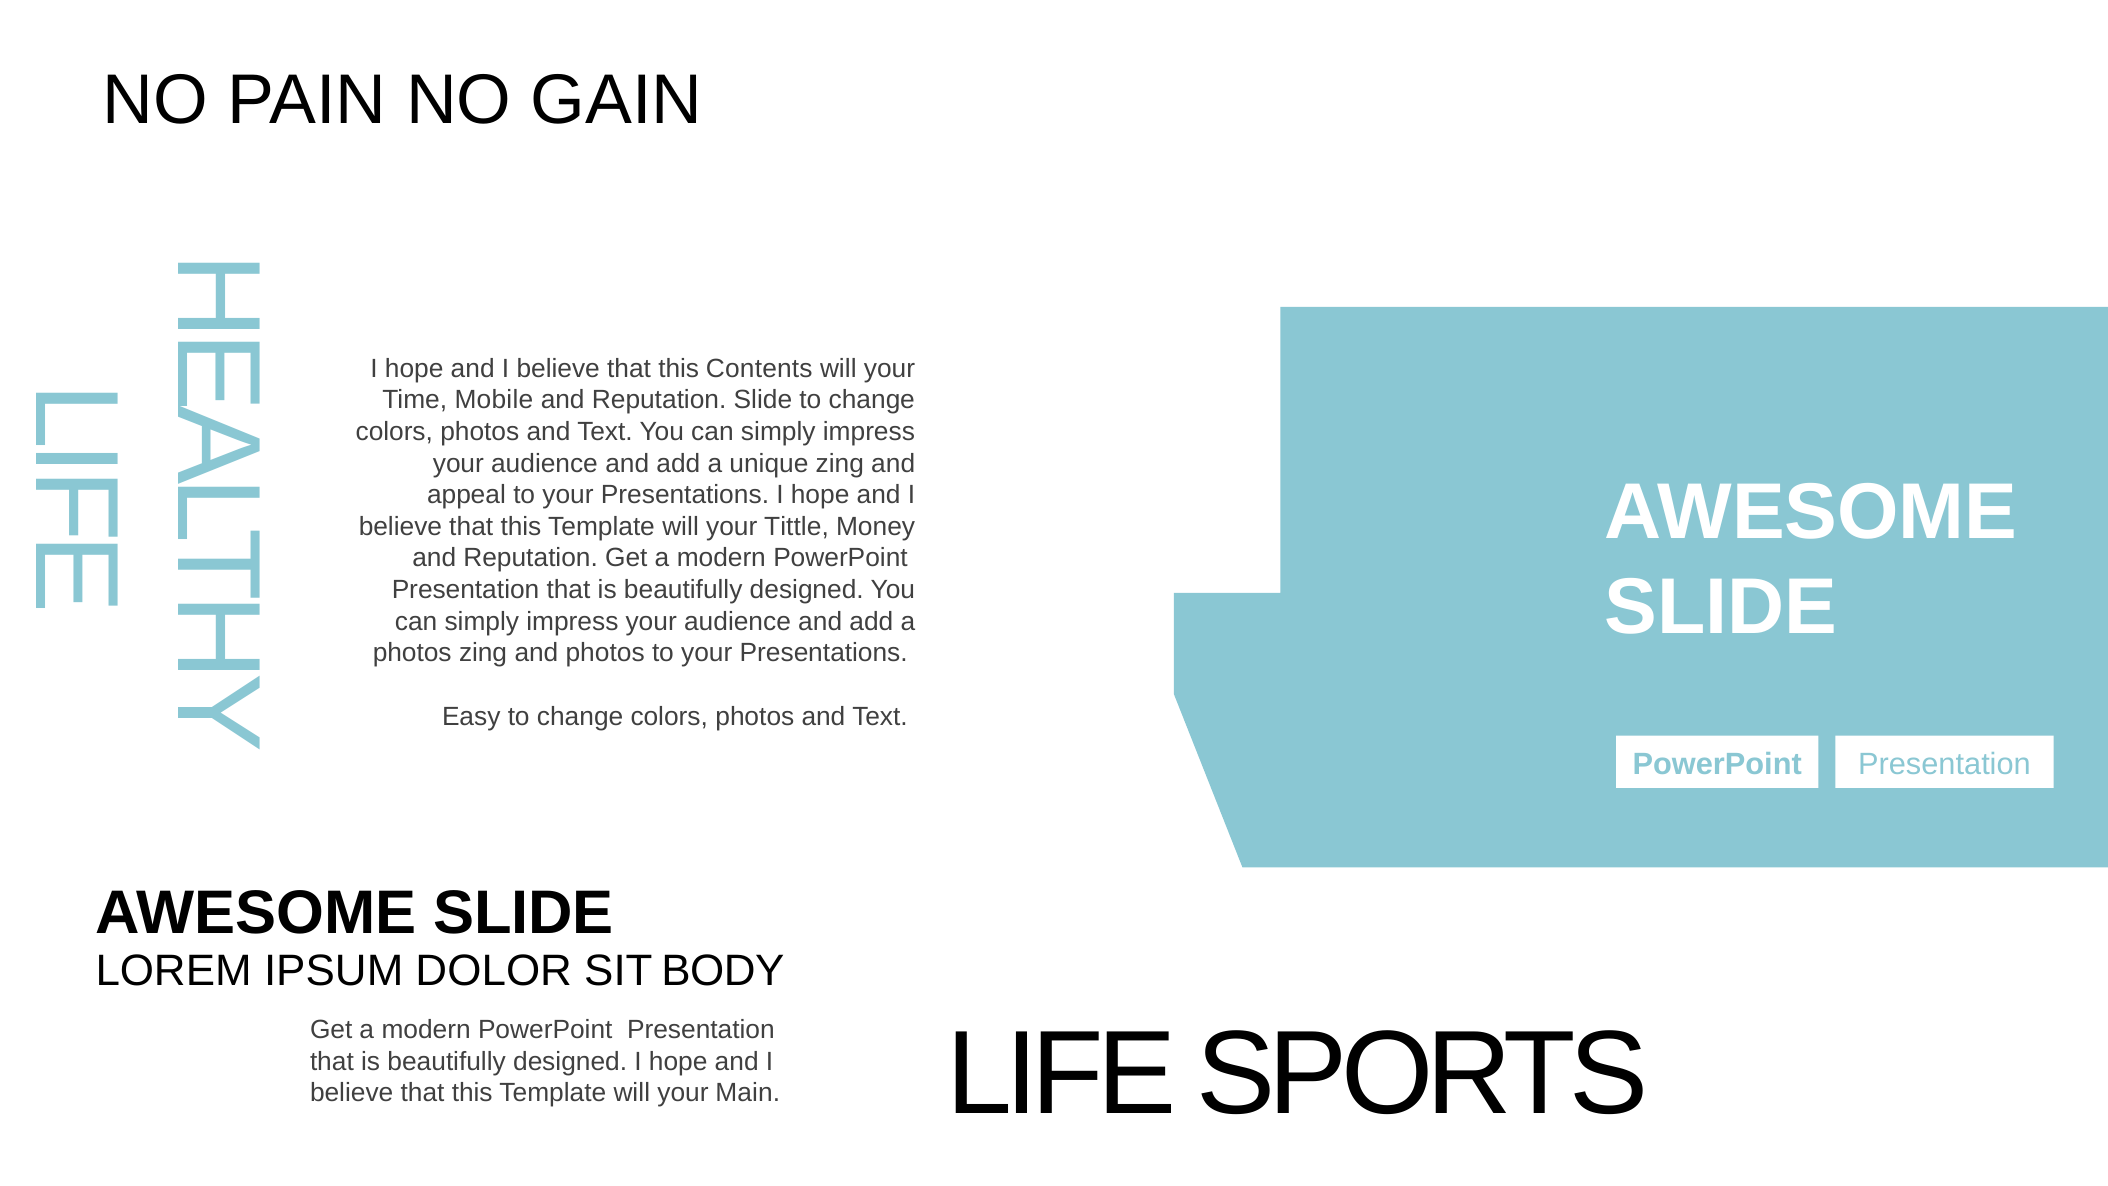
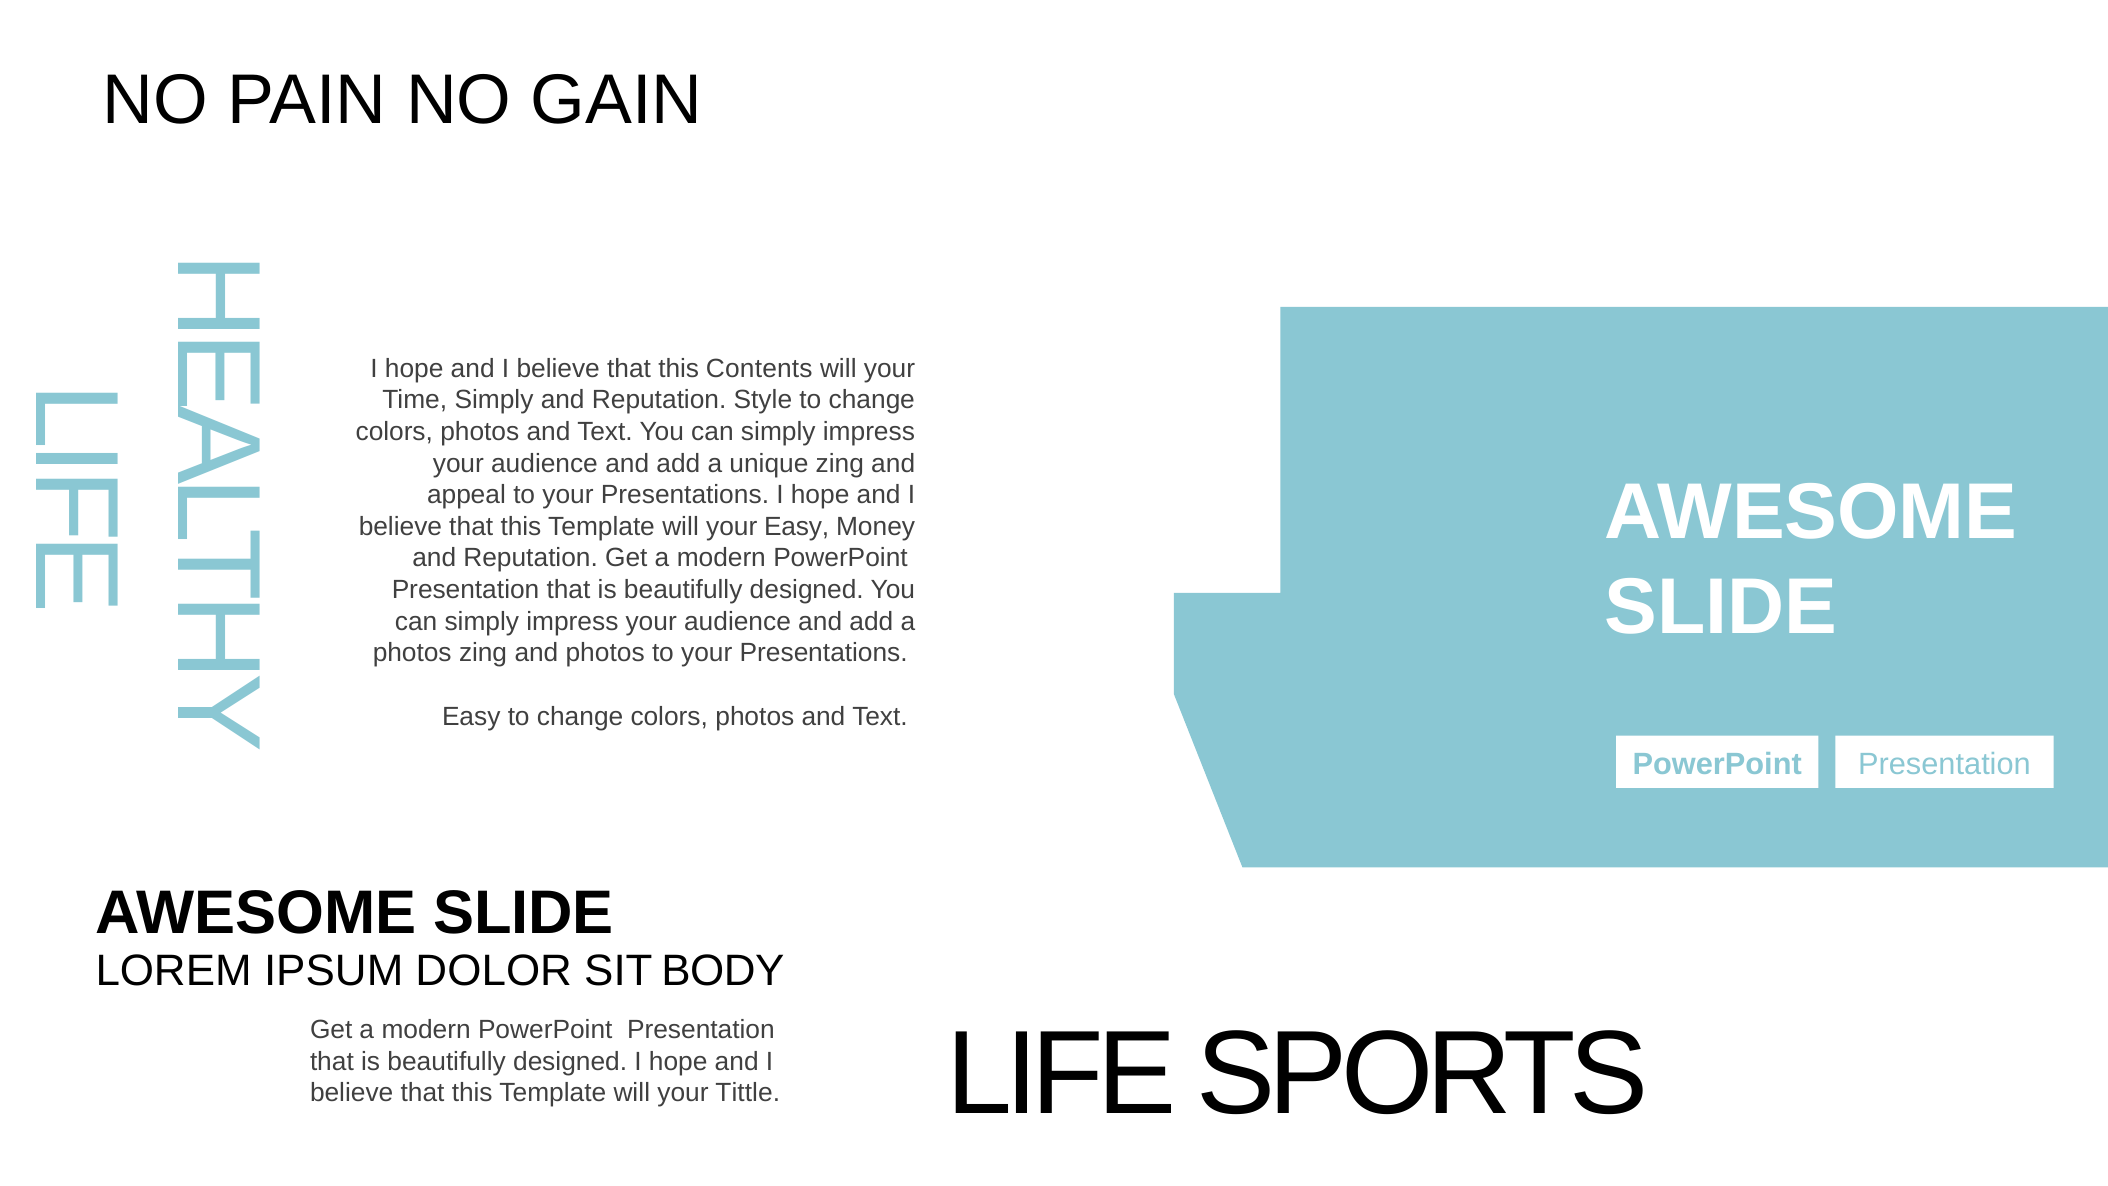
Time Mobile: Mobile -> Simply
Reputation Slide: Slide -> Style
your Tittle: Tittle -> Easy
Main: Main -> Tittle
